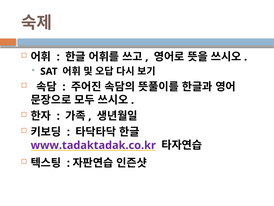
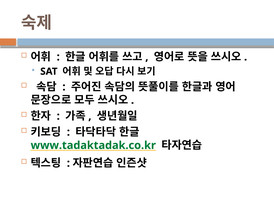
www.tadaktadak.co.kr colour: purple -> green
